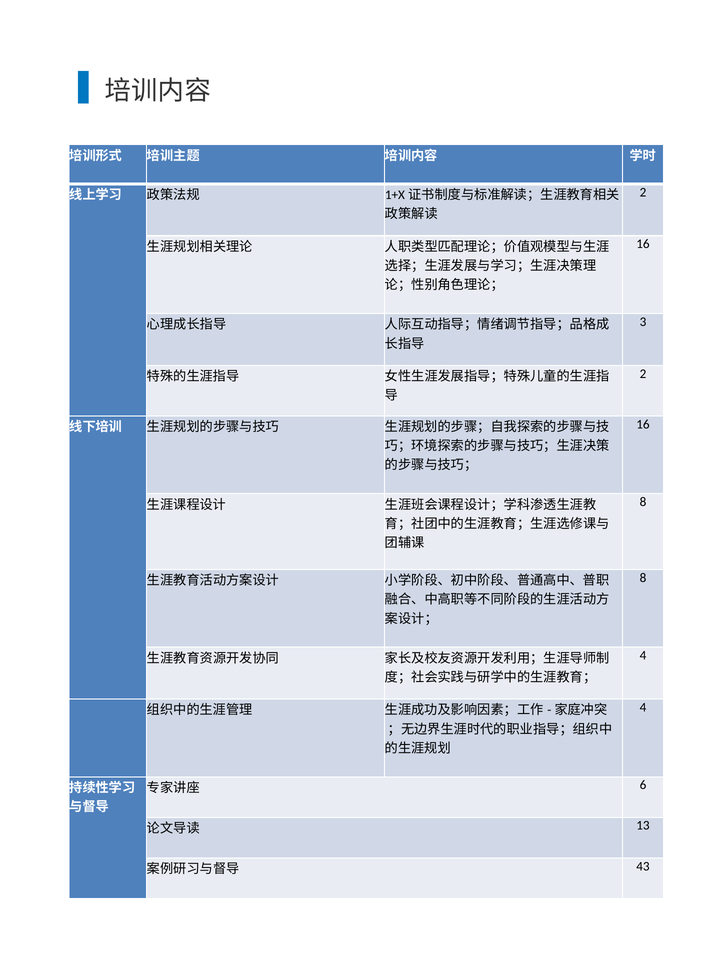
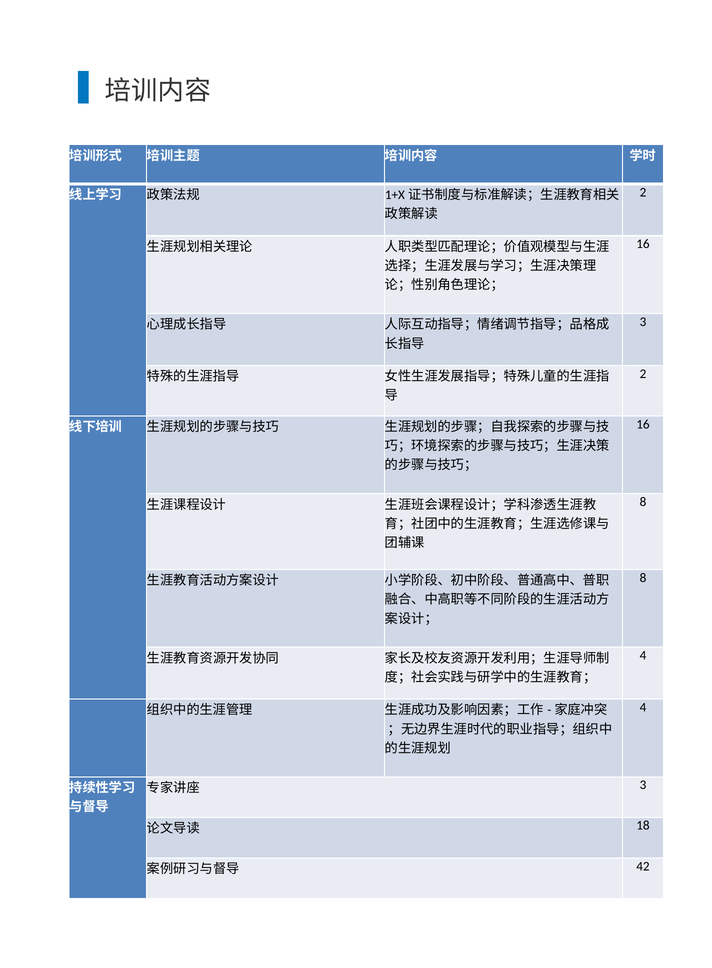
6 at (643, 784): 6 -> 3
13: 13 -> 18
43: 43 -> 42
